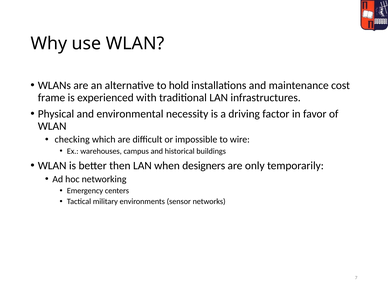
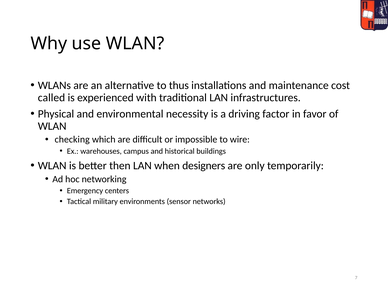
hold: hold -> thus
frame: frame -> called
